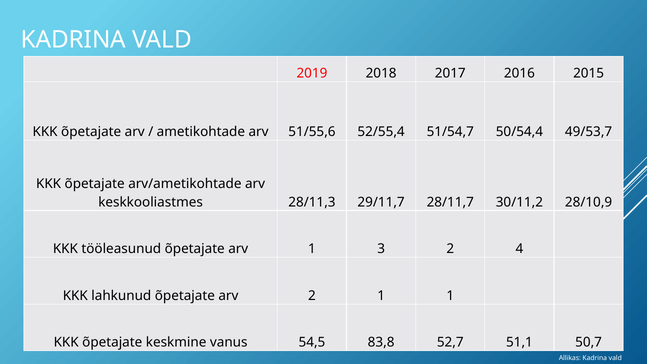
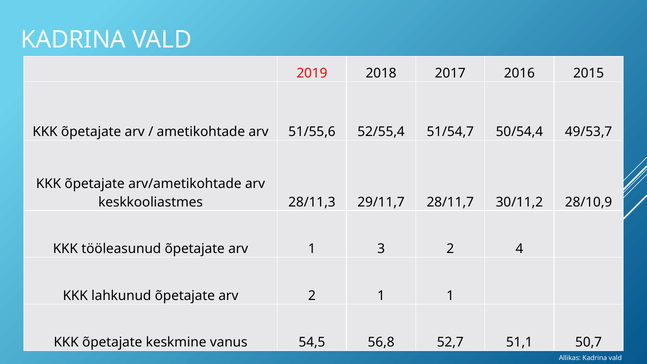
83,8: 83,8 -> 56,8
